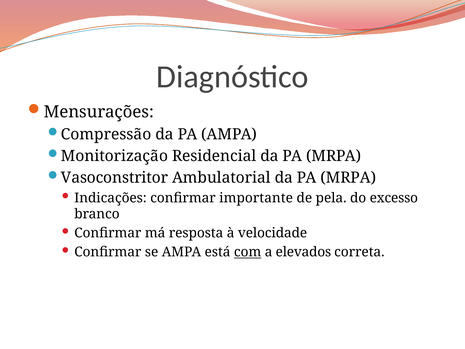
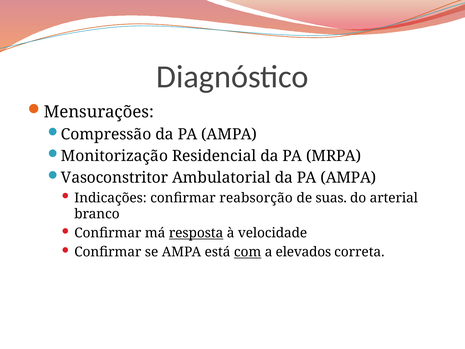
Ambulatorial da PA MRPA: MRPA -> AMPA
importante: importante -> reabsorção
pela: pela -> suas
excesso: excesso -> arterial
resposta underline: none -> present
